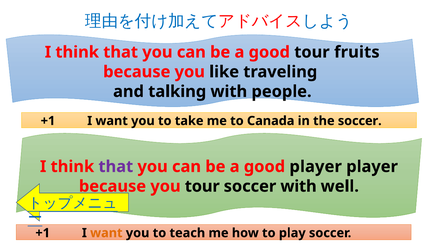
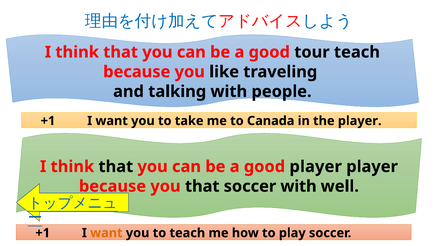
tour fruits: fruits -> teach
the soccer: soccer -> player
that at (116, 167) colour: purple -> black
you tour: tour -> that
